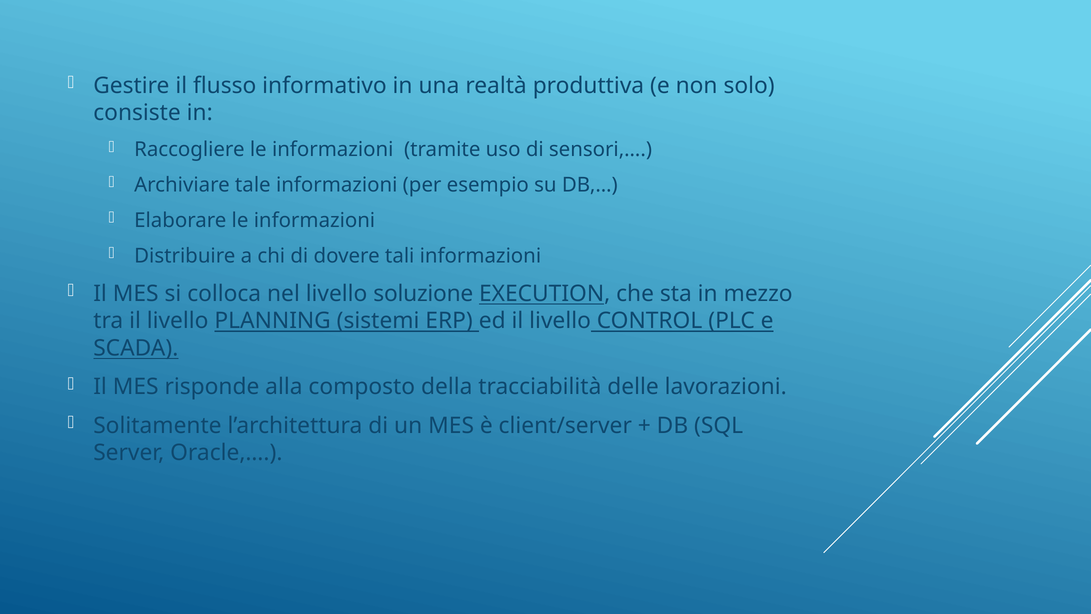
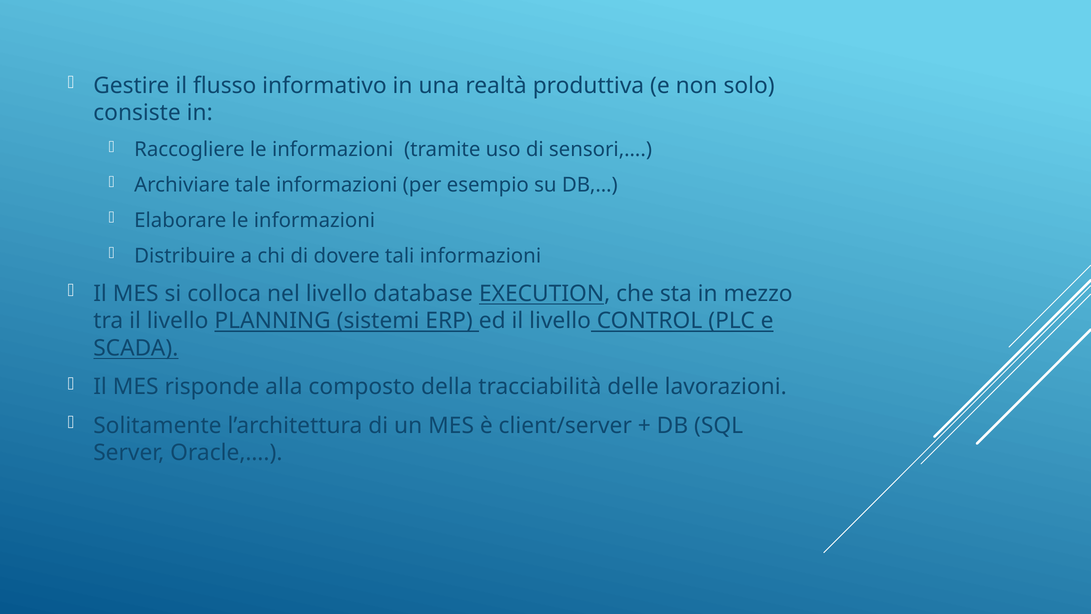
soluzione: soluzione -> database
